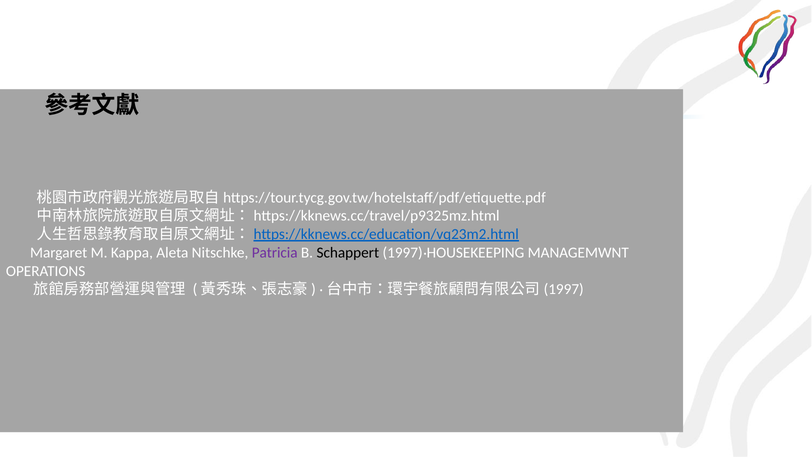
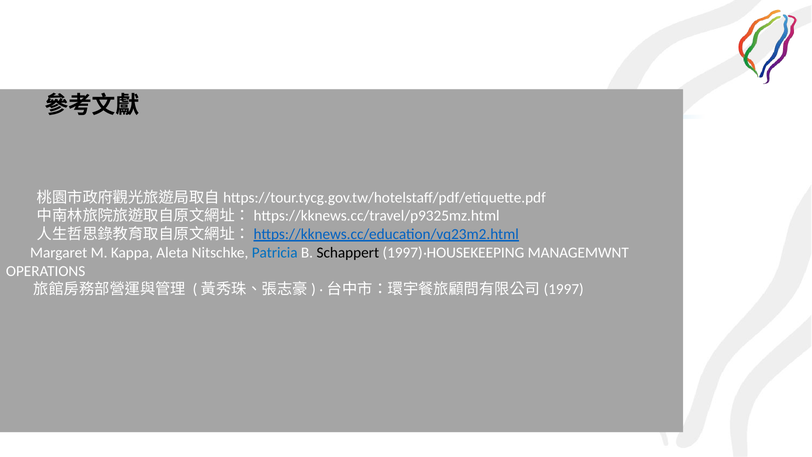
Patricia colour: purple -> blue
